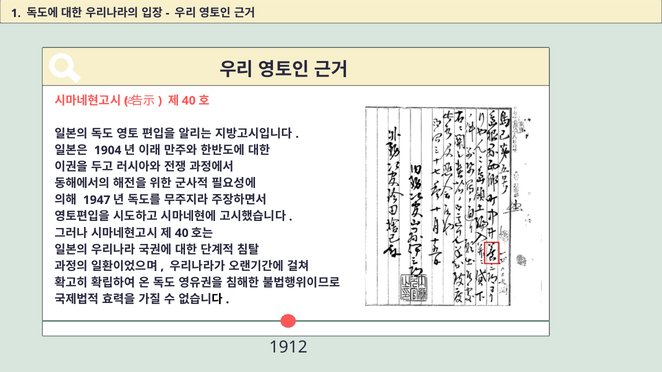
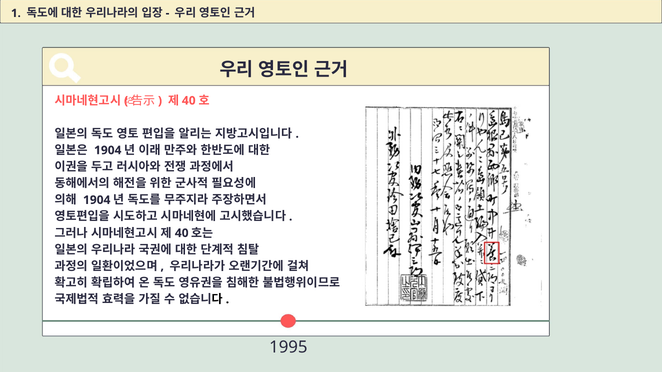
1947 at (97, 200): 1947 -> 1904
1912: 1912 -> 1995
